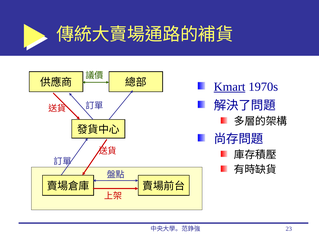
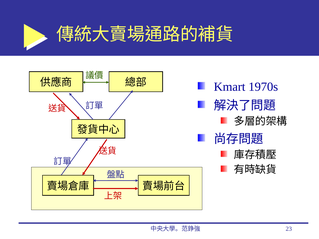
Kmart underline: present -> none
